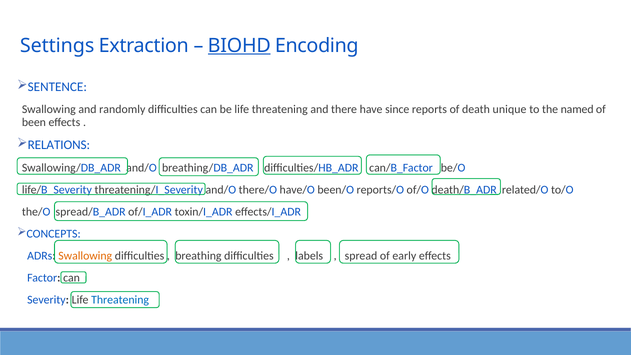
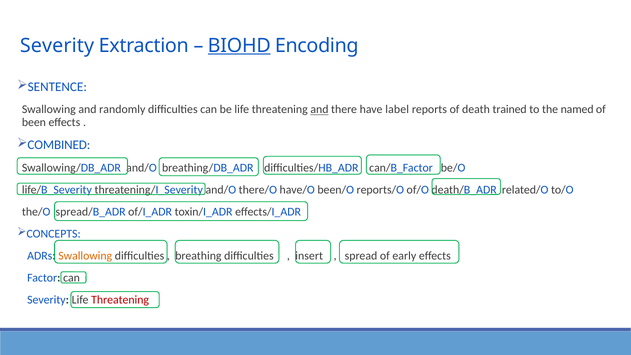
Settings at (57, 46): Settings -> Severity
and at (319, 110) underline: none -> present
since: since -> label
unique: unique -> trained
RELATIONS: RELATIONS -> COMBINED
labels: labels -> insert
Threatening at (120, 300) colour: blue -> red
